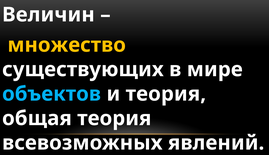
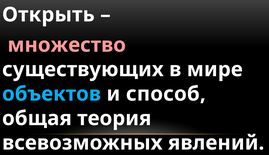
Величин: Величин -> Открыть
множество colour: yellow -> pink
и теория: теория -> способ
